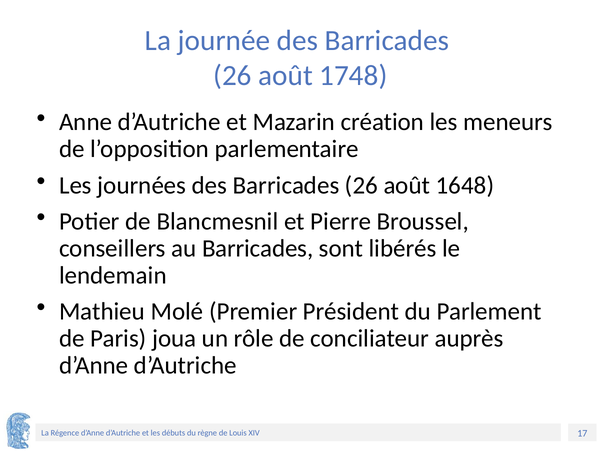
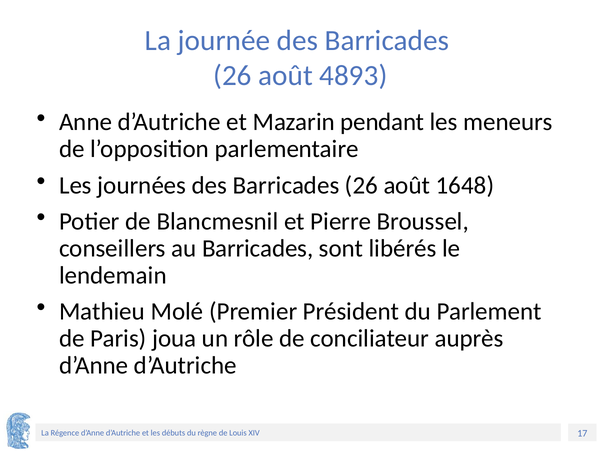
1748: 1748 -> 4893
création: création -> pendant
